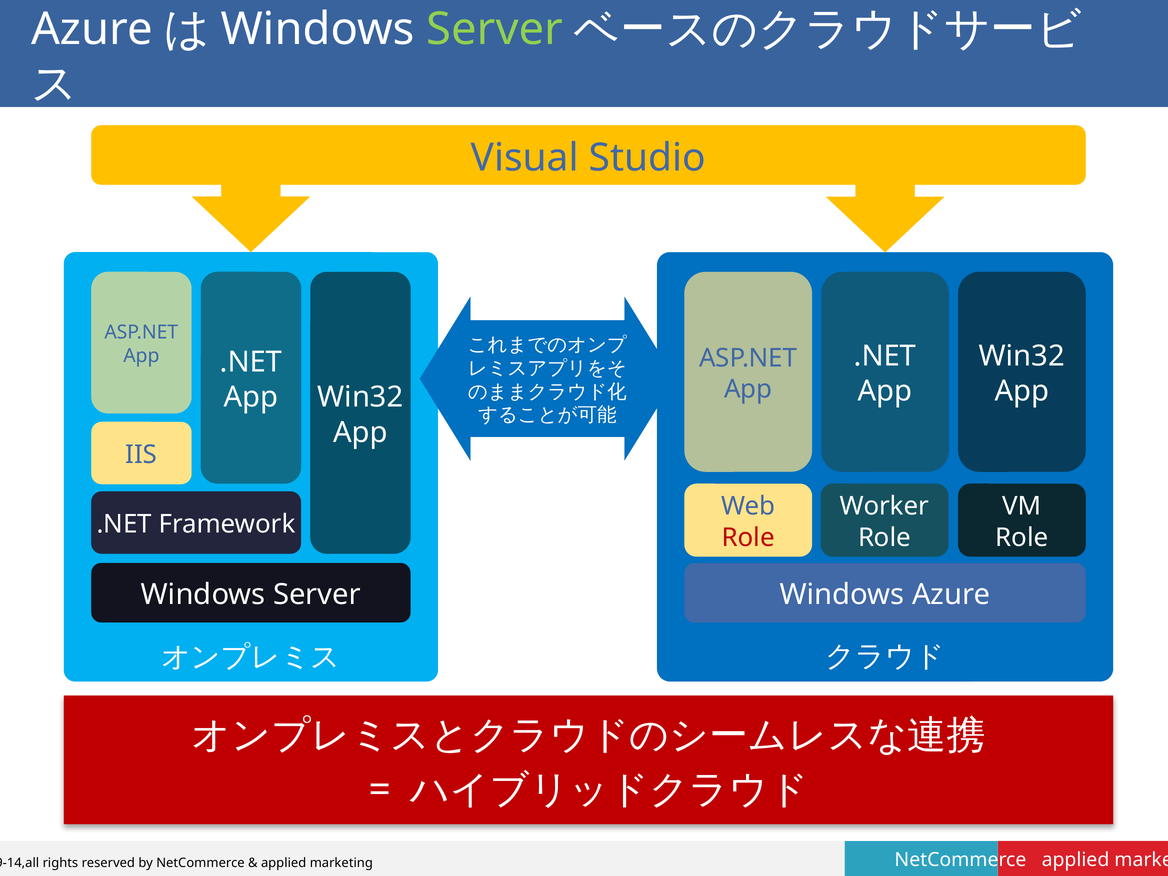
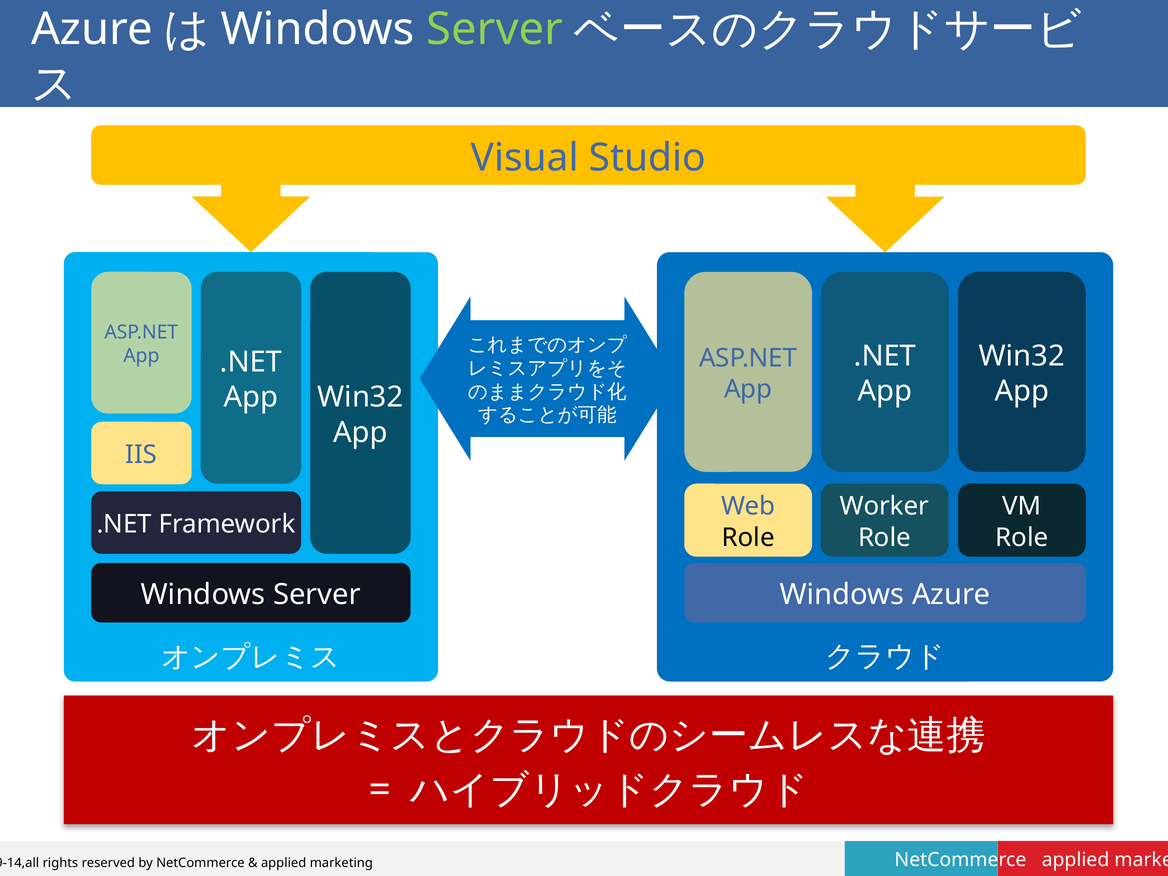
Role at (748, 538) colour: red -> black
